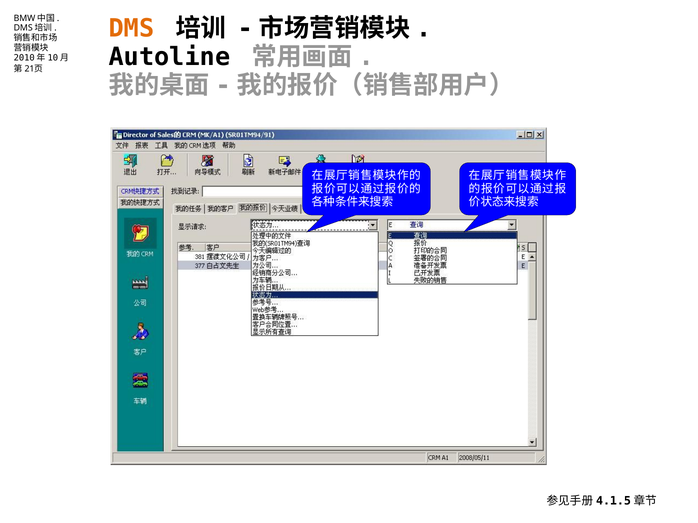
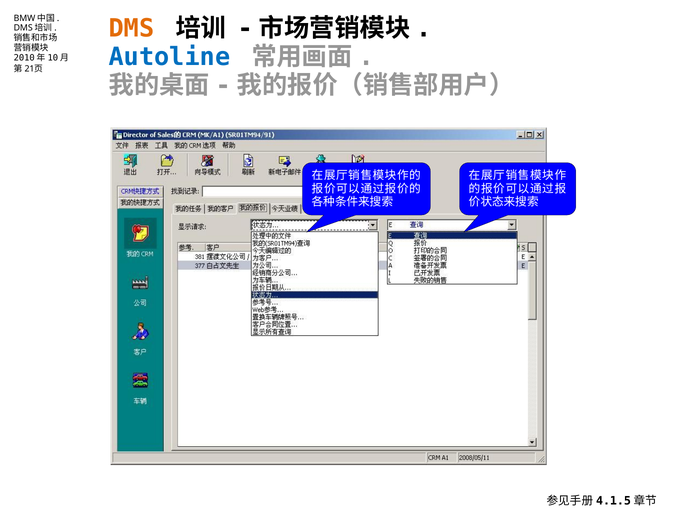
Autoline colour: black -> blue
